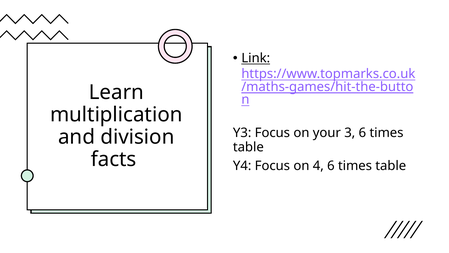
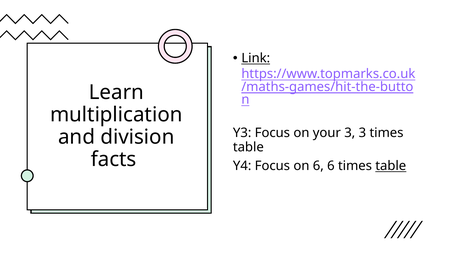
3 6: 6 -> 3
on 4: 4 -> 6
table at (391, 166) underline: none -> present
